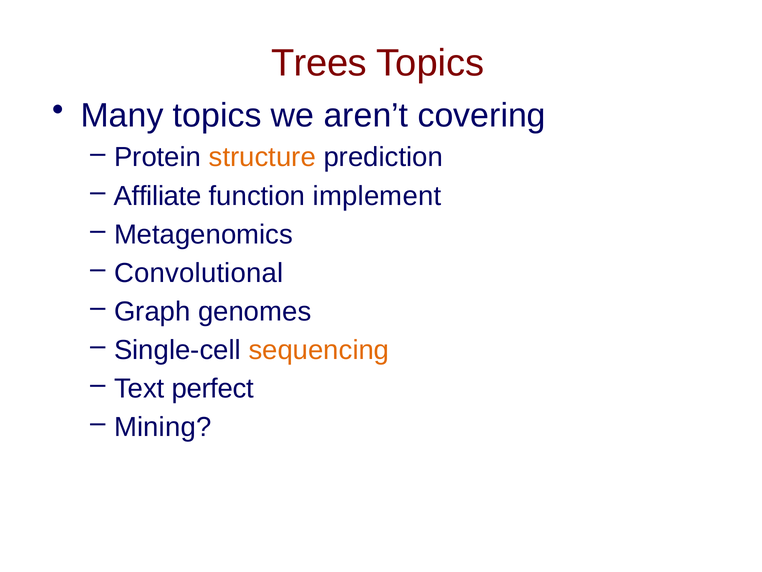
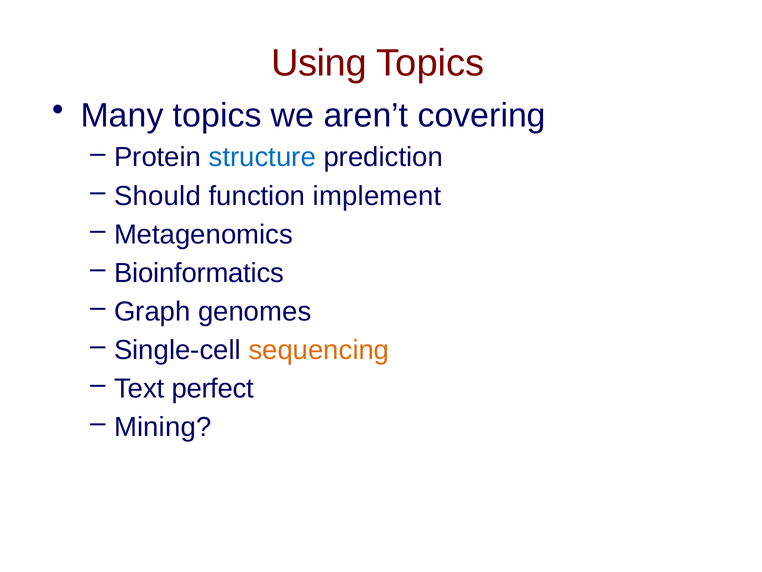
Trees: Trees -> Using
structure colour: orange -> blue
Affiliate: Affiliate -> Should
Convolutional: Convolutional -> Bioinformatics
